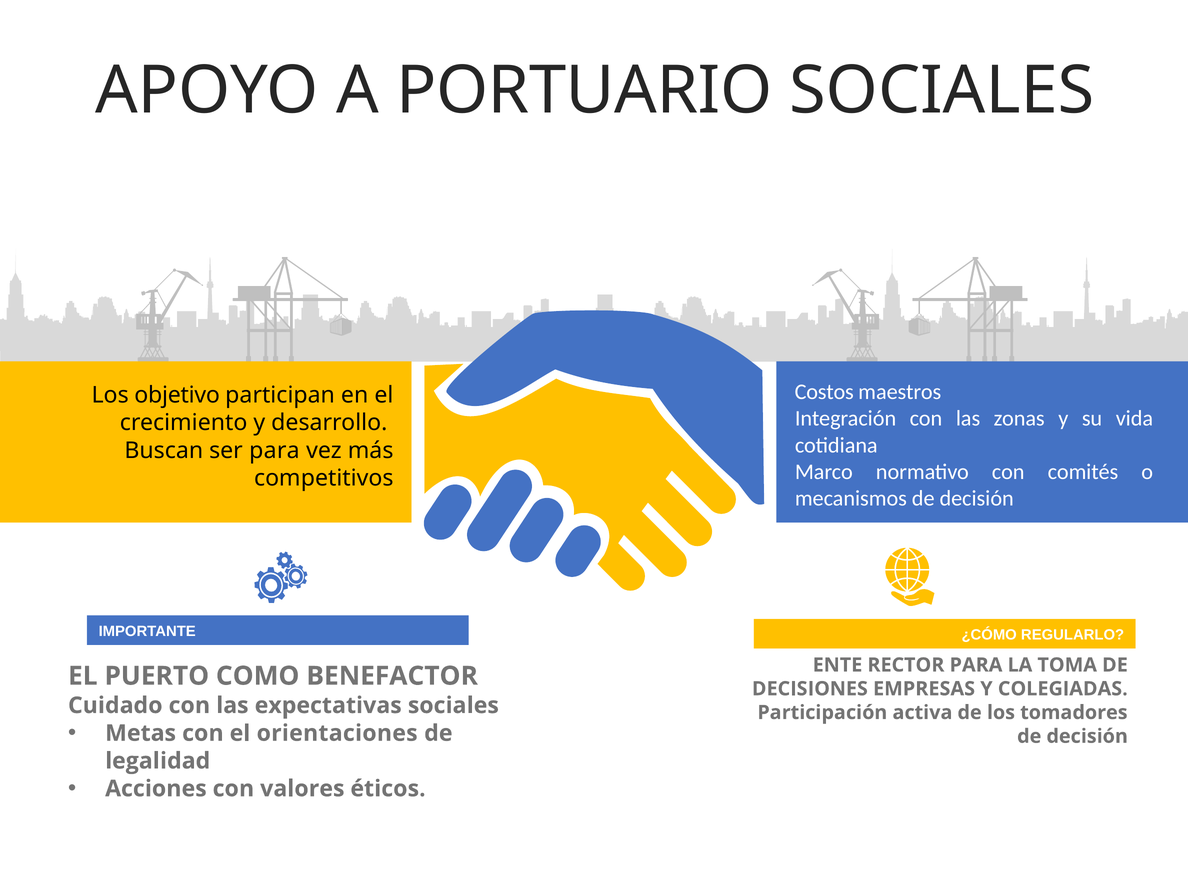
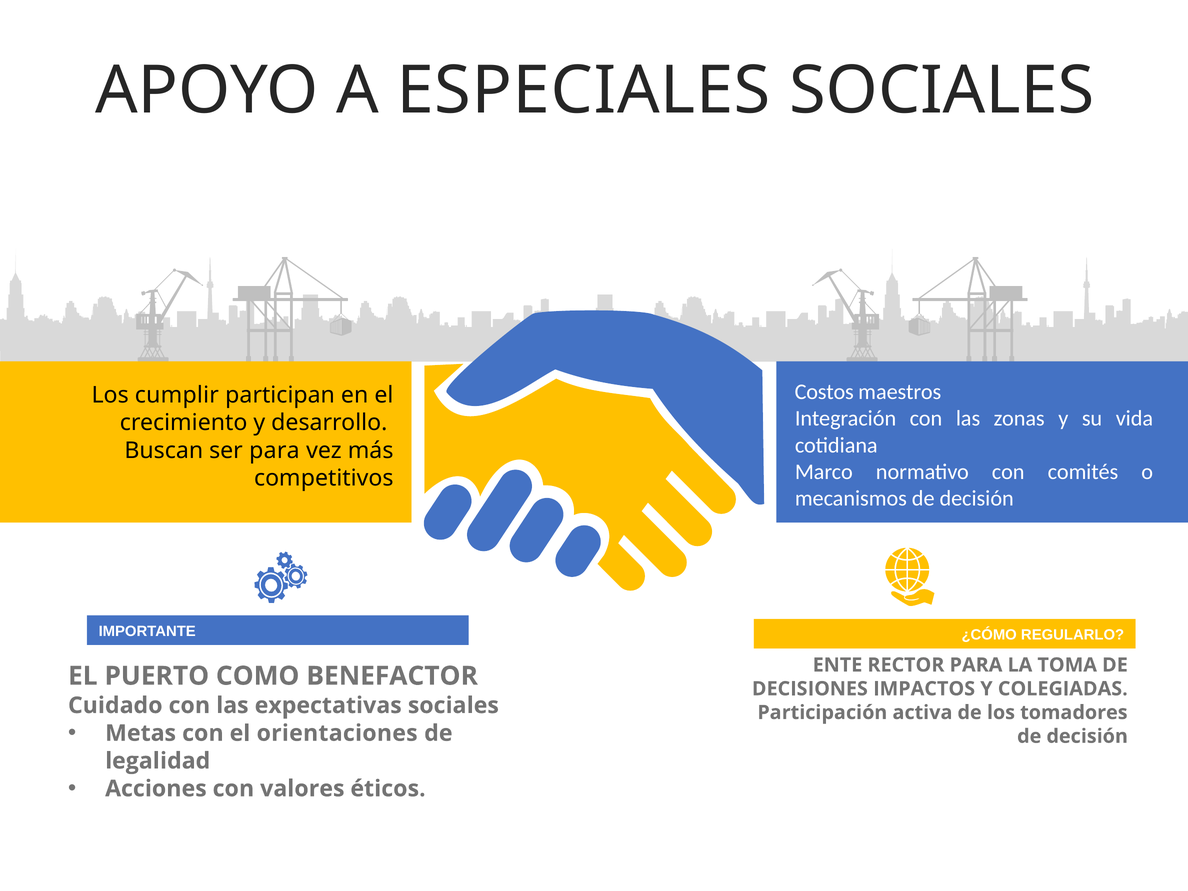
PORTUARIO: PORTUARIO -> ESPECIALES
objetivo: objetivo -> cumplir
EMPRESAS: EMPRESAS -> IMPACTOS
